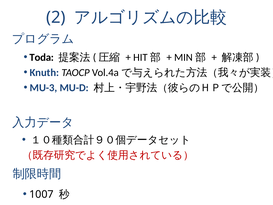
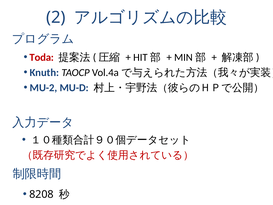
Toda colour: black -> red
MU-3: MU-3 -> MU-2
1007: 1007 -> 8208
